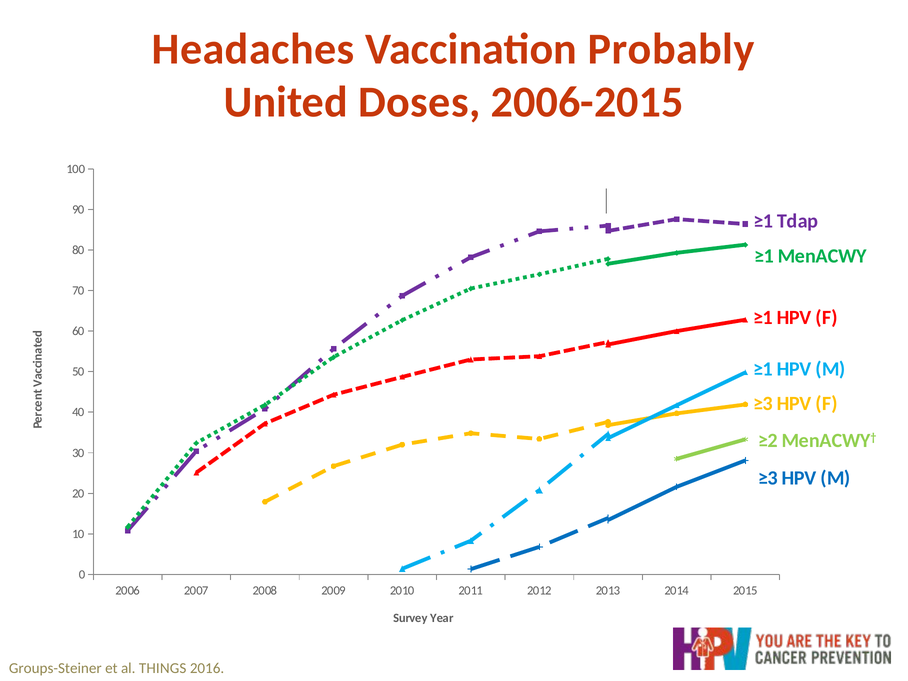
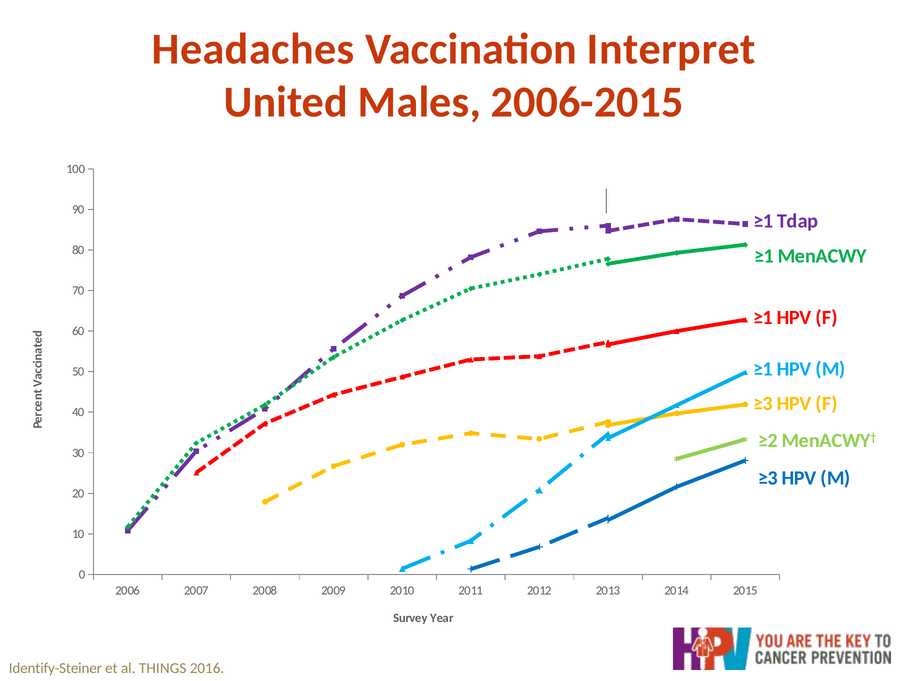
Probably: Probably -> Interpret
Doses: Doses -> Males
Groups-Steiner: Groups-Steiner -> Identify-Steiner
